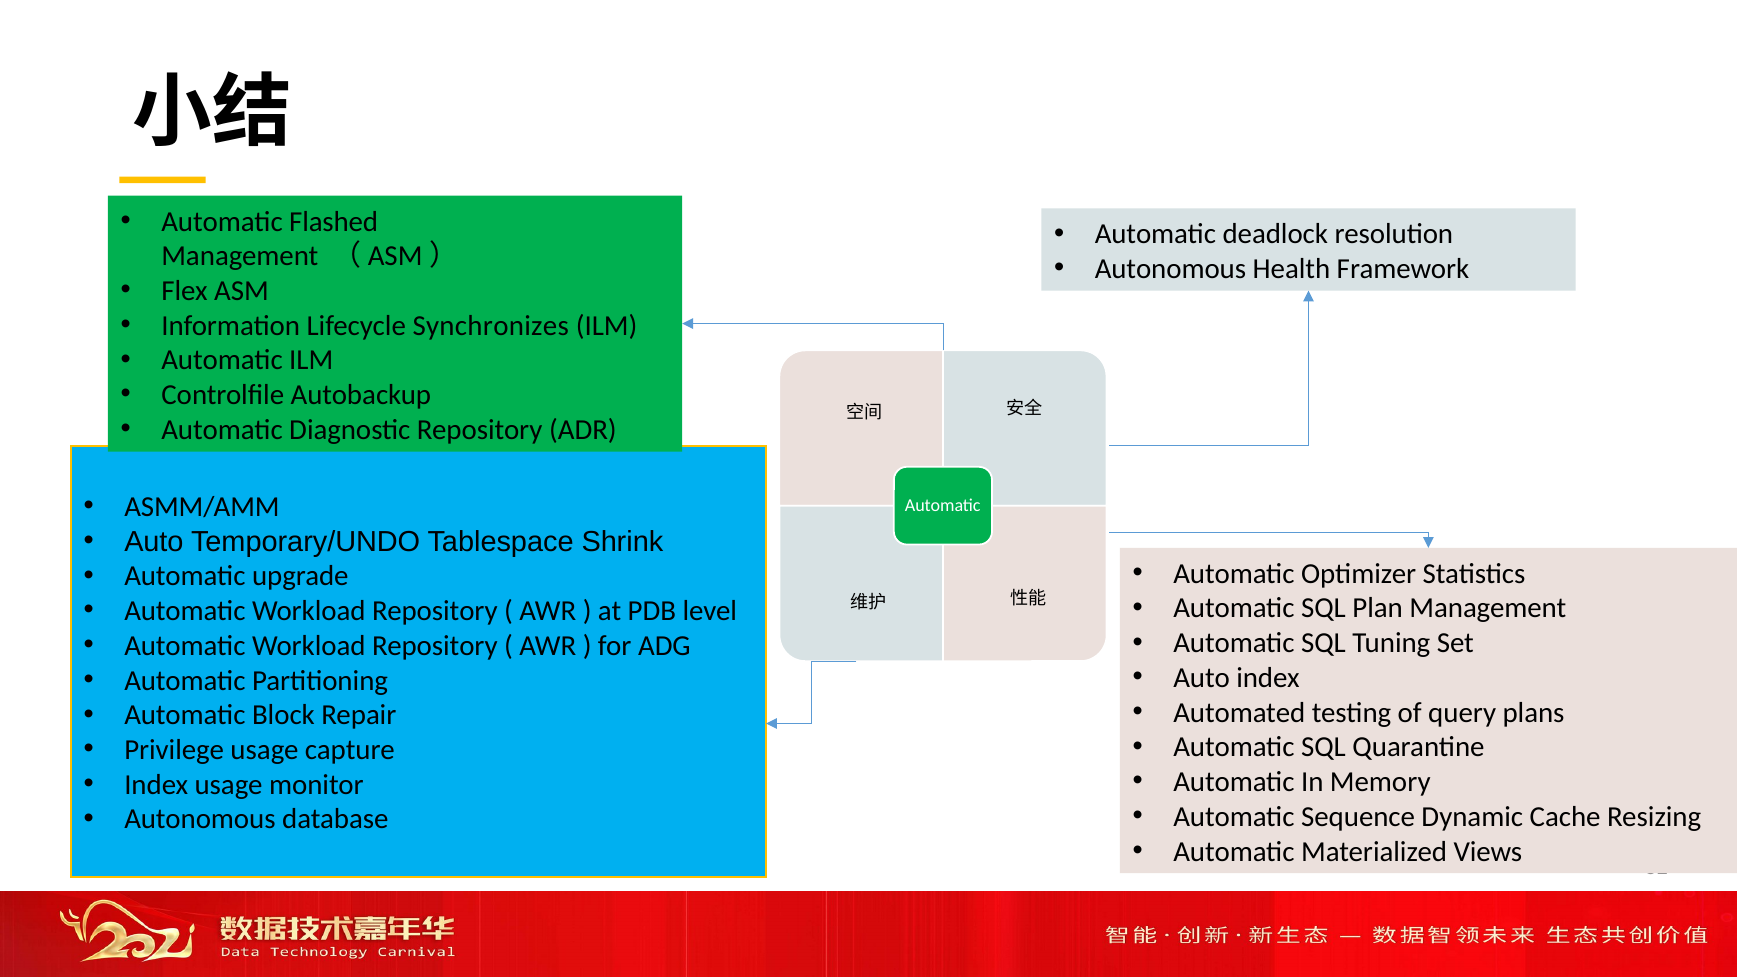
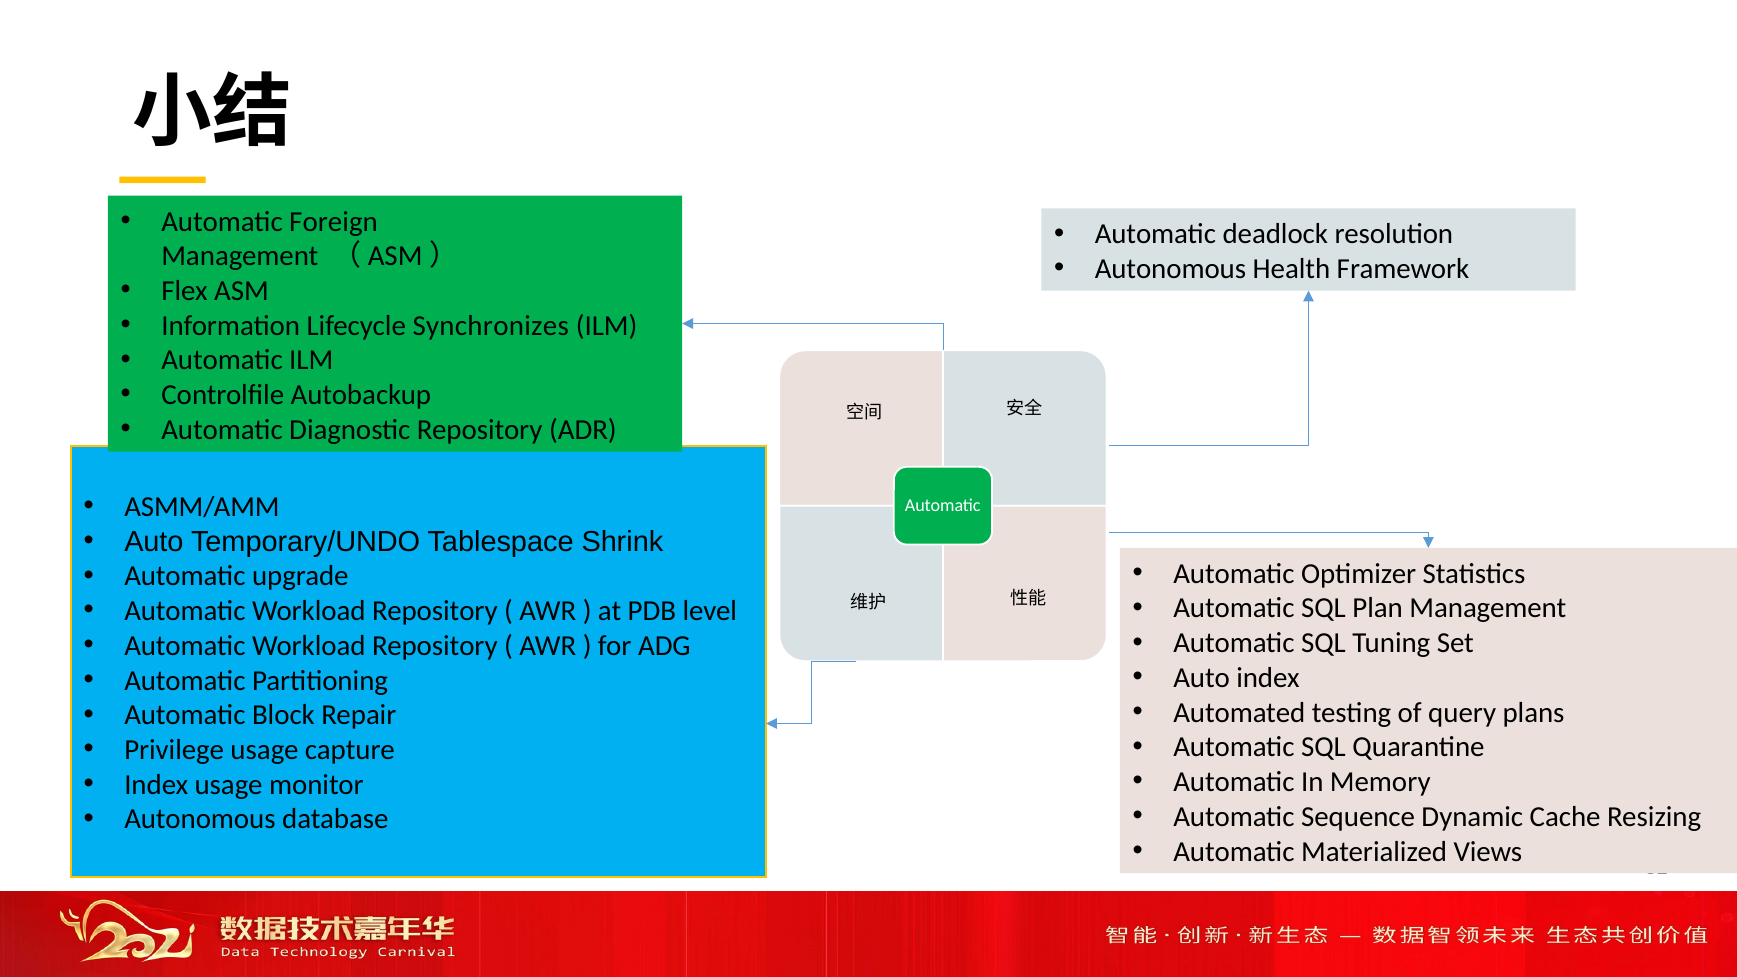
Flashed: Flashed -> Foreign
